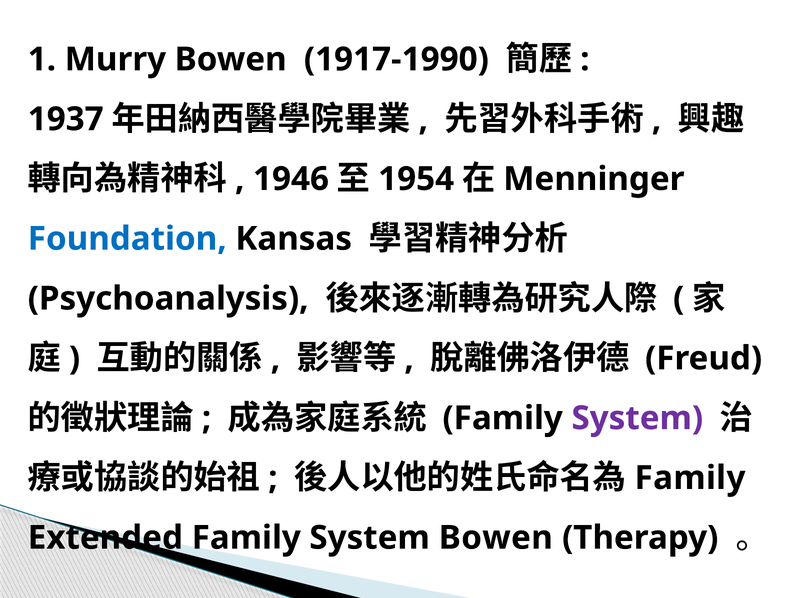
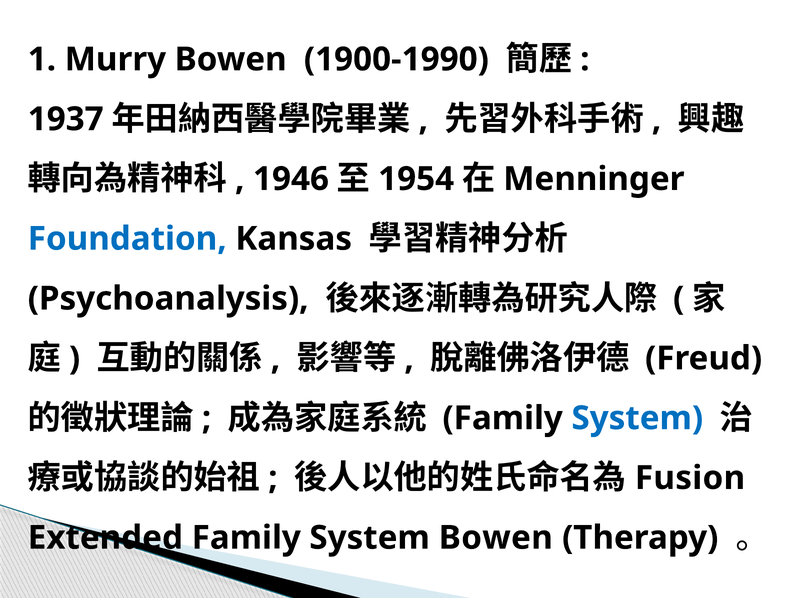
1917-1990: 1917-1990 -> 1900-1990
System at (637, 418) colour: purple -> blue
Family at (690, 478): Family -> Fusion
